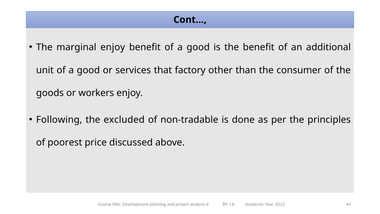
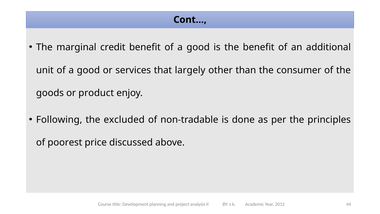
marginal enjoy: enjoy -> credit
factory: factory -> largely
workers: workers -> product
